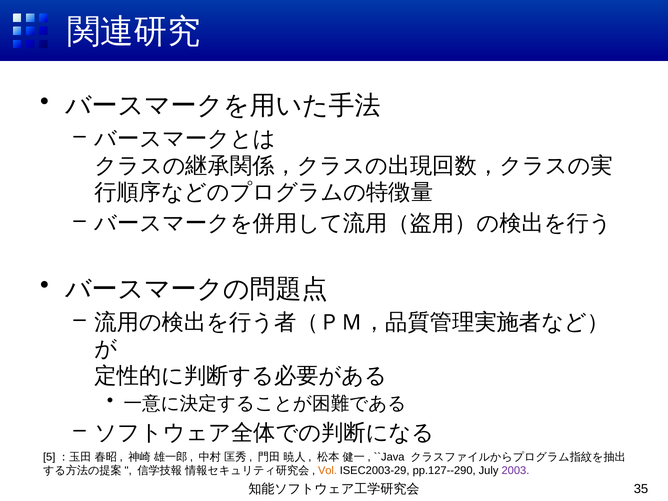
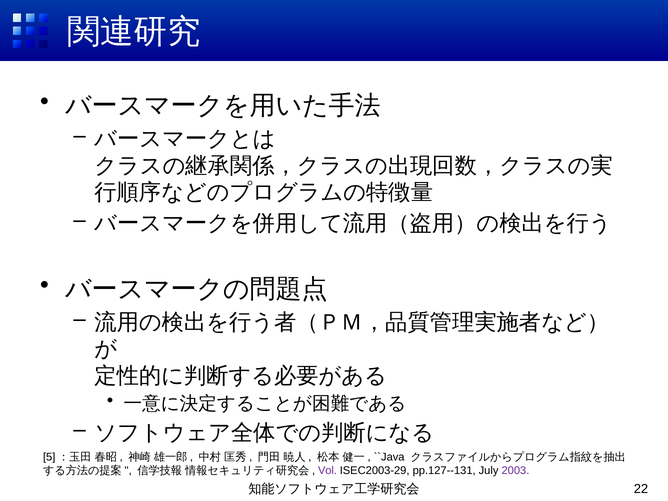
Vol colour: orange -> purple
pp.127--290: pp.127--290 -> pp.127--131
35: 35 -> 22
